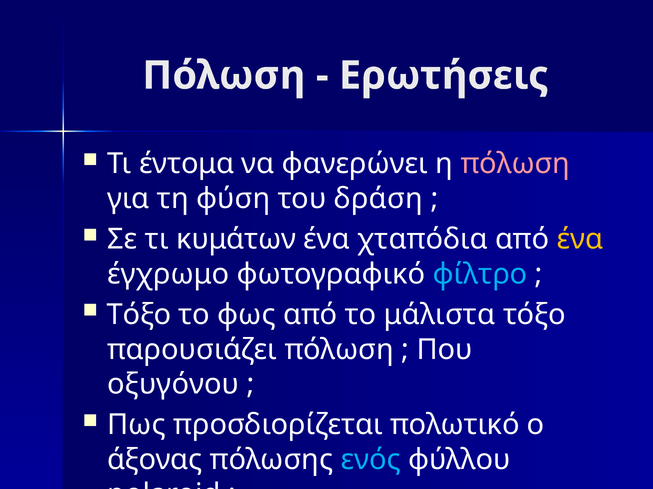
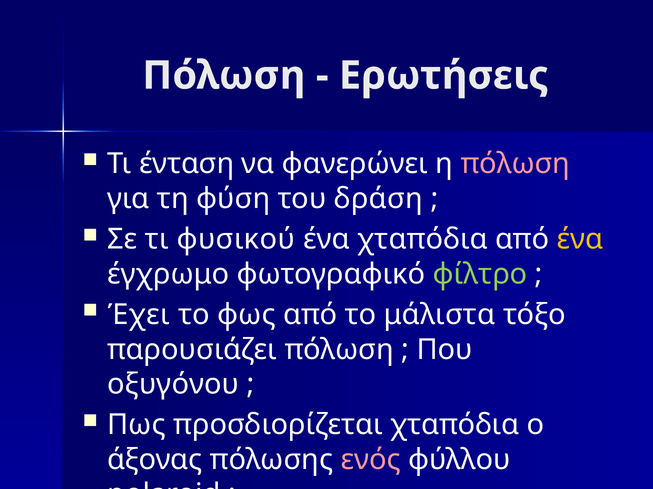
έντομα: έντομα -> ένταση
κυμάτων: κυμάτων -> φυσικού
φίλτρο colour: light blue -> light green
Τόξο at (139, 315): Τόξο -> Έχει
προσδιορίζεται πολωτικό: πολωτικό -> χταπόδια
ενός colour: light blue -> pink
